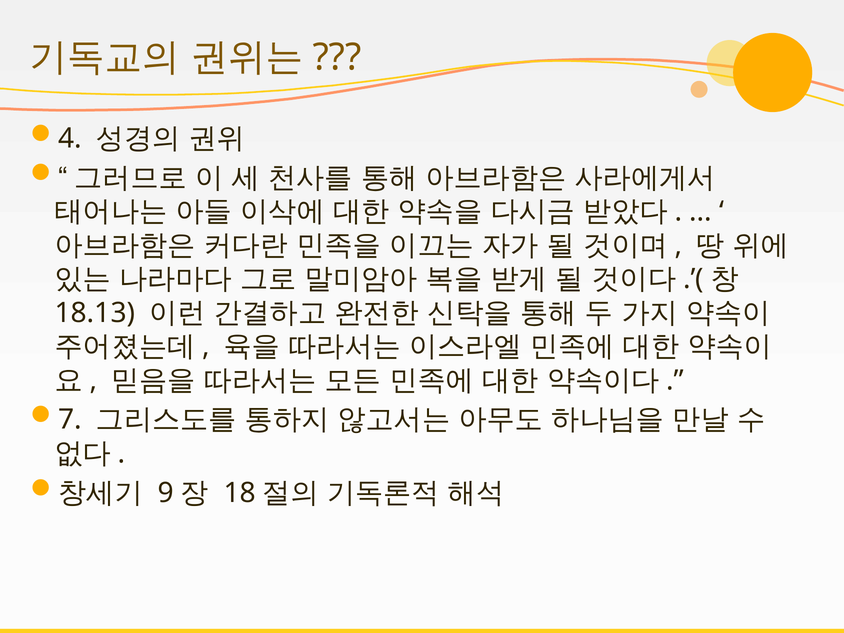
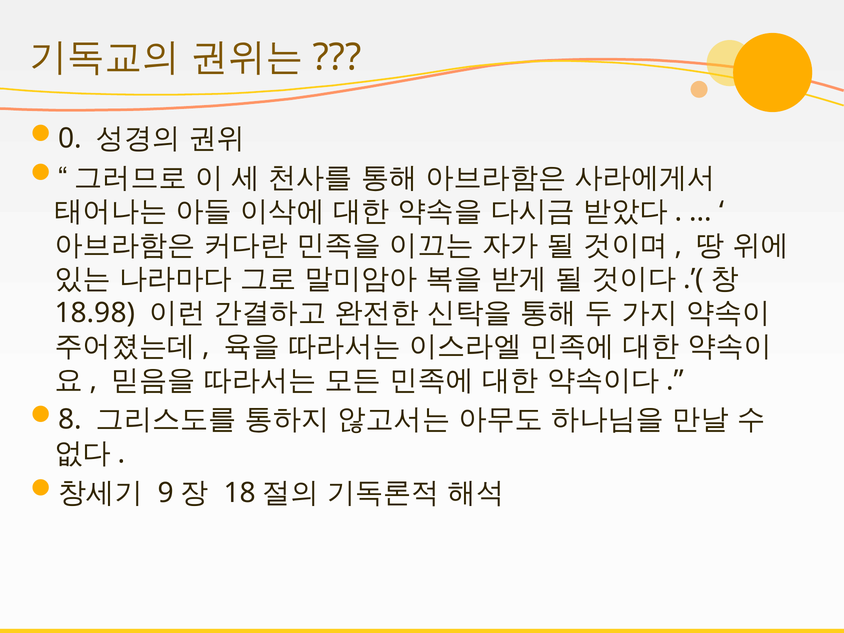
4: 4 -> 0
18.13: 18.13 -> 18.98
7: 7 -> 8
